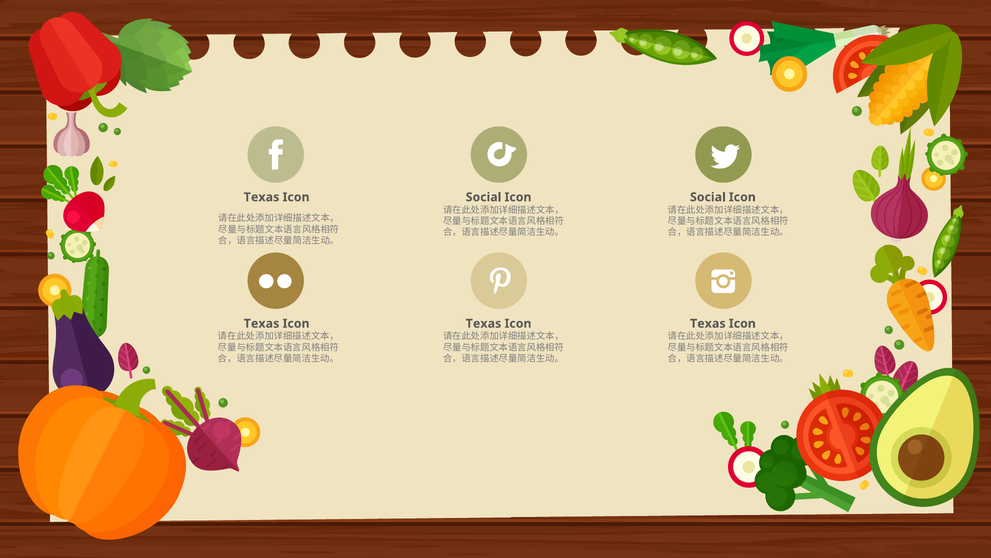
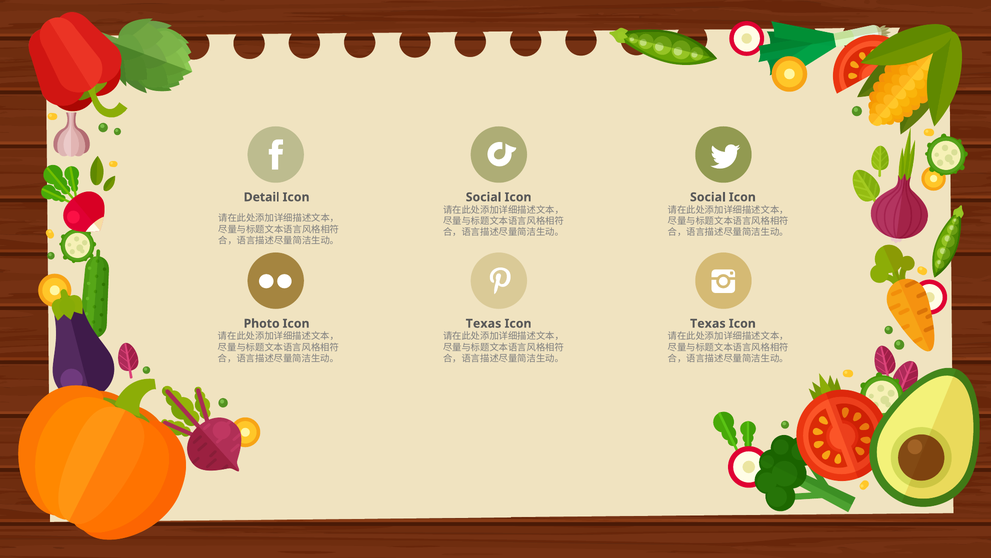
Texas at (262, 197): Texas -> Detail
Texas at (262, 323): Texas -> Photo
